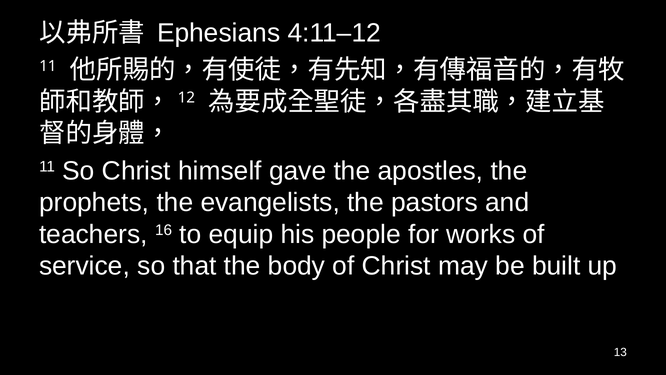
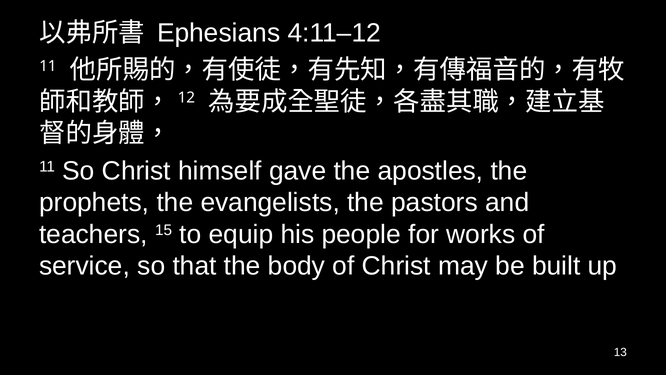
16: 16 -> 15
